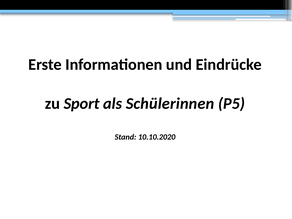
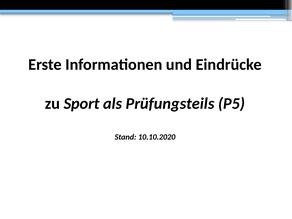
Schülerinnen: Schülerinnen -> Prüfungsteils
